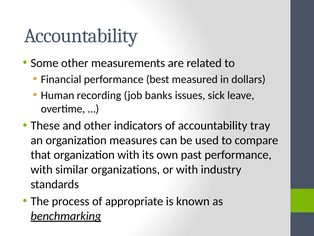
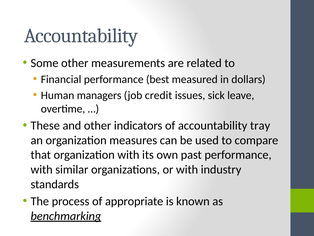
recording: recording -> managers
banks: banks -> credit
